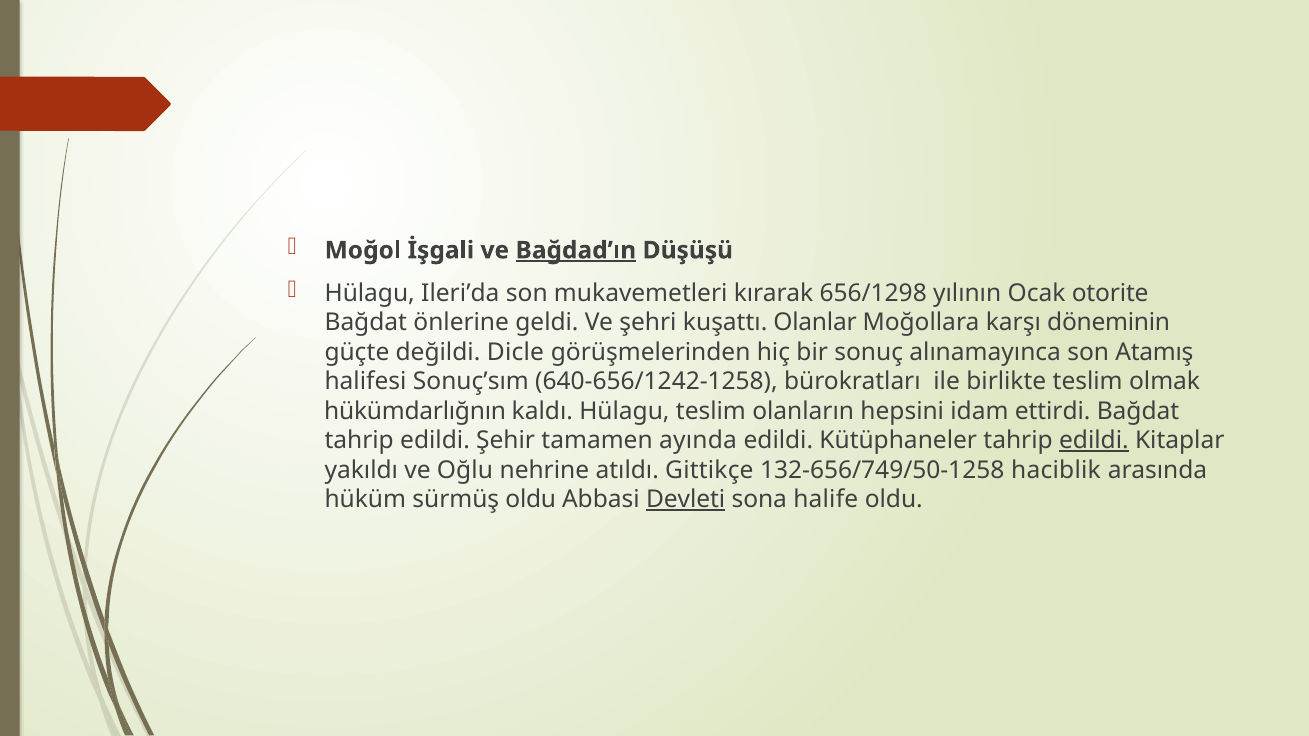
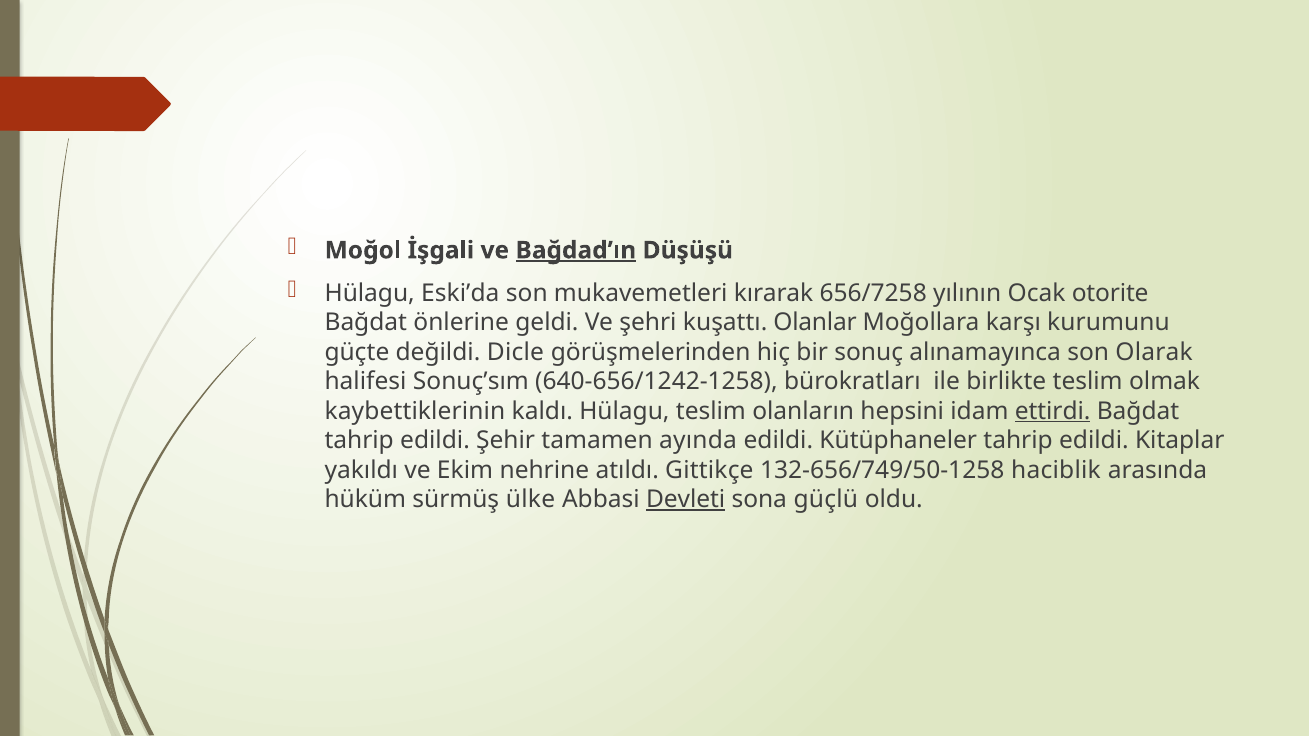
Ileri’da: Ileri’da -> Eski’da
656/1298: 656/1298 -> 656/7258
döneminin: döneminin -> kurumunu
Atamış: Atamış -> Olarak
hükümdarlığnın: hükümdarlığnın -> kaybettiklerinin
ettirdi underline: none -> present
edildi at (1094, 441) underline: present -> none
Oğlu: Oğlu -> Ekim
sürmüş oldu: oldu -> ülke
halife: halife -> güçlü
